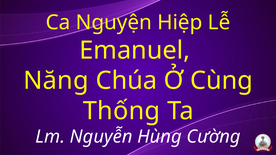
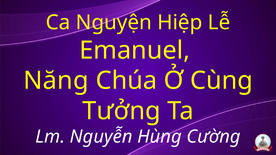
Thống: Thống -> Tưởng
